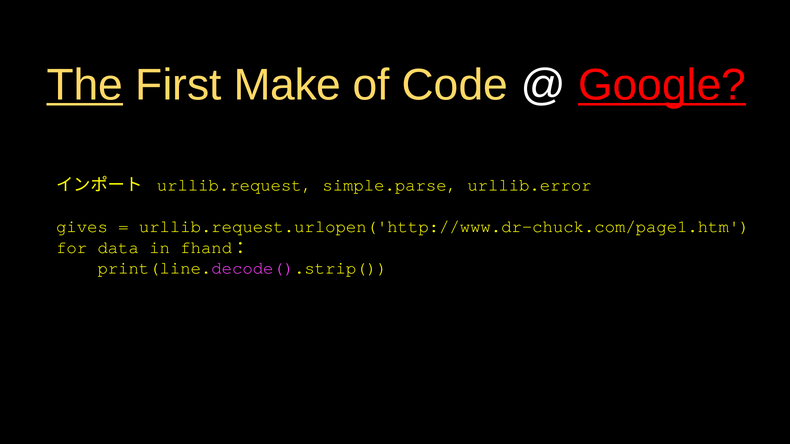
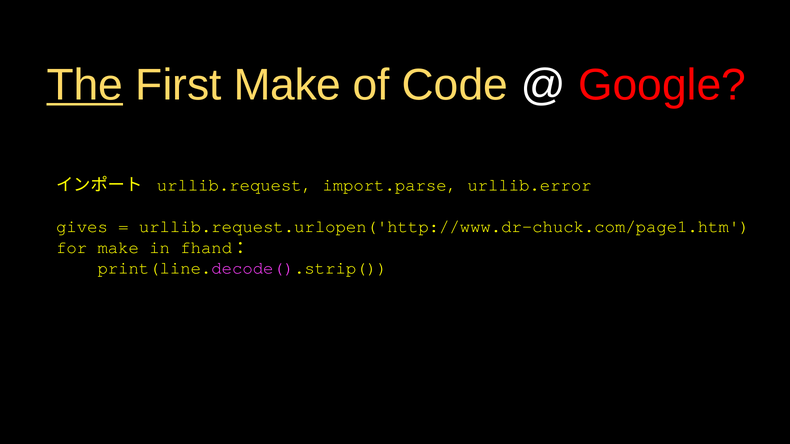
Google underline: present -> none
simple.parse: simple.parse -> import.parse
for data: data -> make
